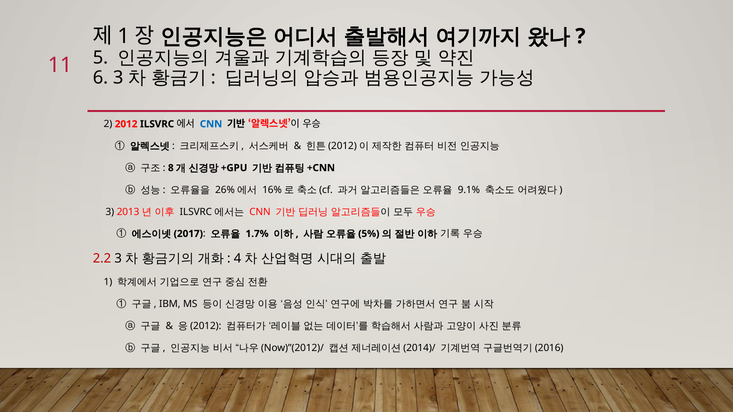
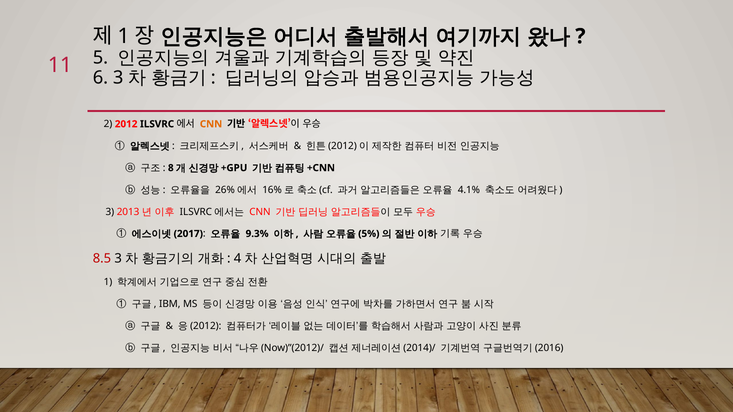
CNN at (211, 124) colour: blue -> orange
9.1%: 9.1% -> 4.1%
1.7%: 1.7% -> 9.3%
2.2: 2.2 -> 8.5
